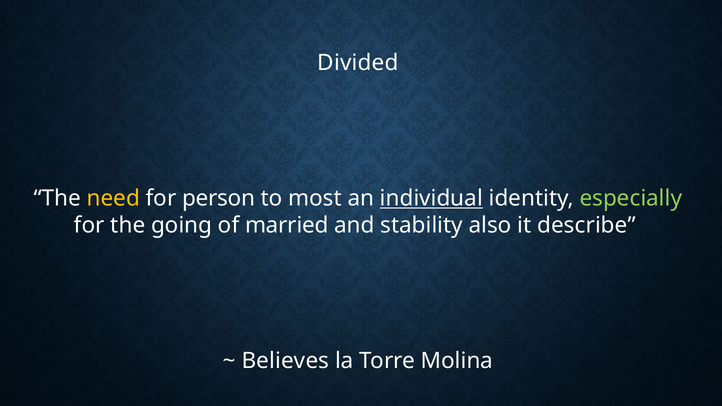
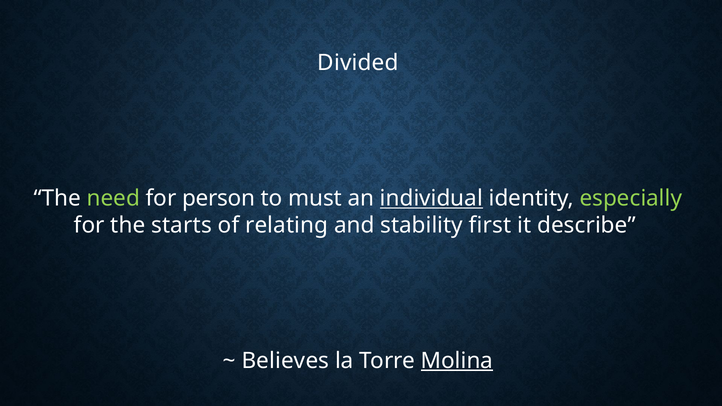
need colour: yellow -> light green
most: most -> must
going: going -> starts
married: married -> relating
also: also -> first
Molina underline: none -> present
